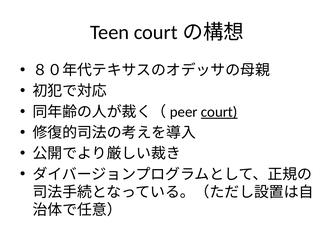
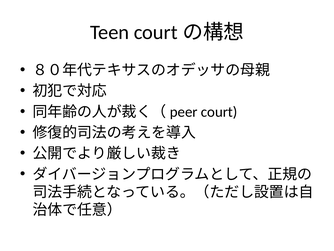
court underline: present -> none
